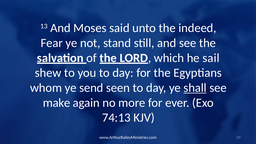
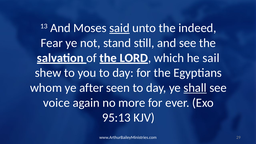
said underline: none -> present
send: send -> after
make: make -> voice
74:13: 74:13 -> 95:13
